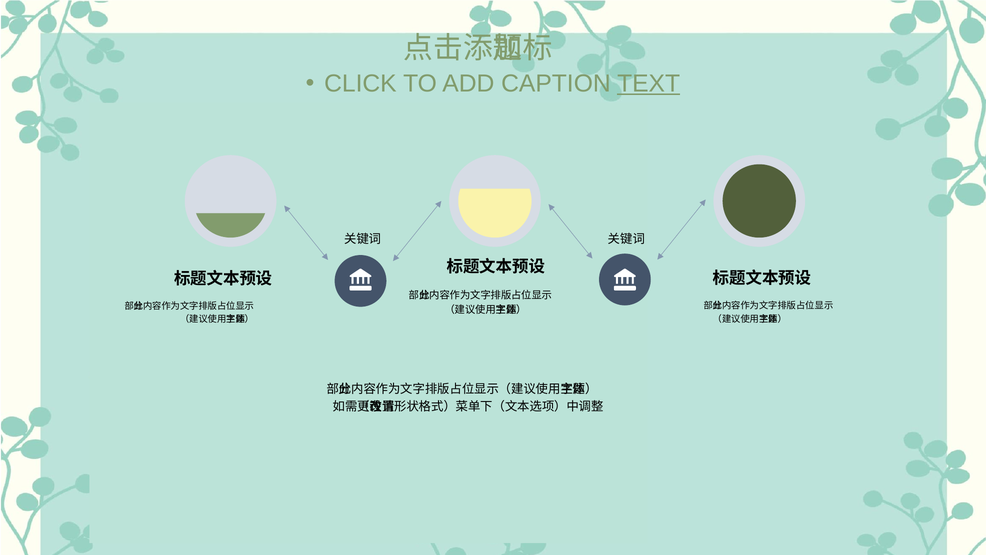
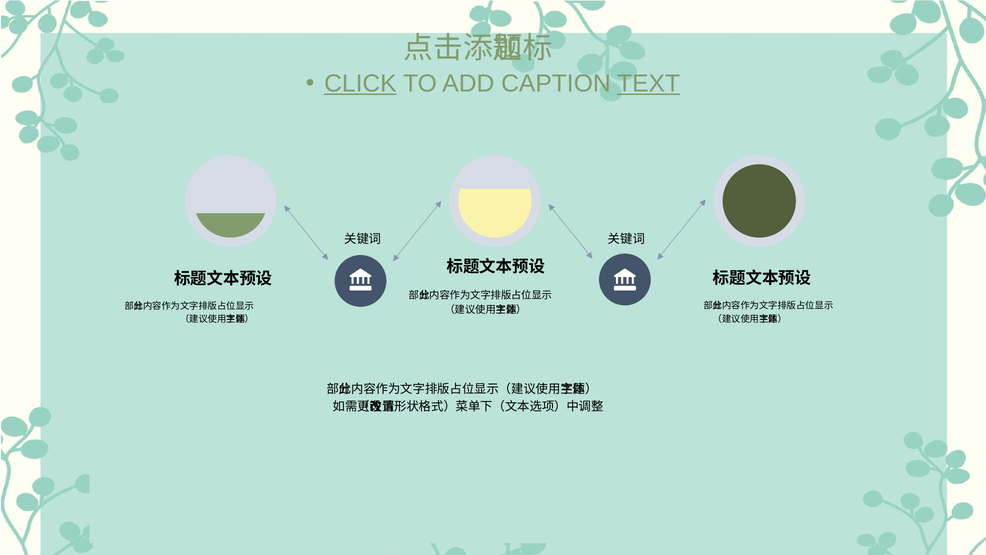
CLICK underline: none -> present
